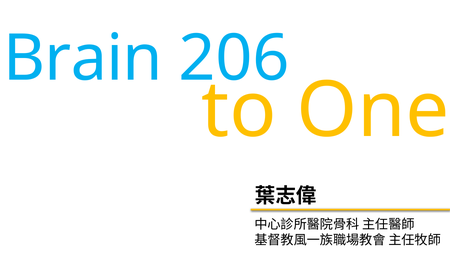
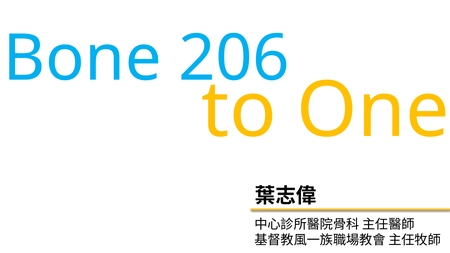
Brain: Brain -> Bone
